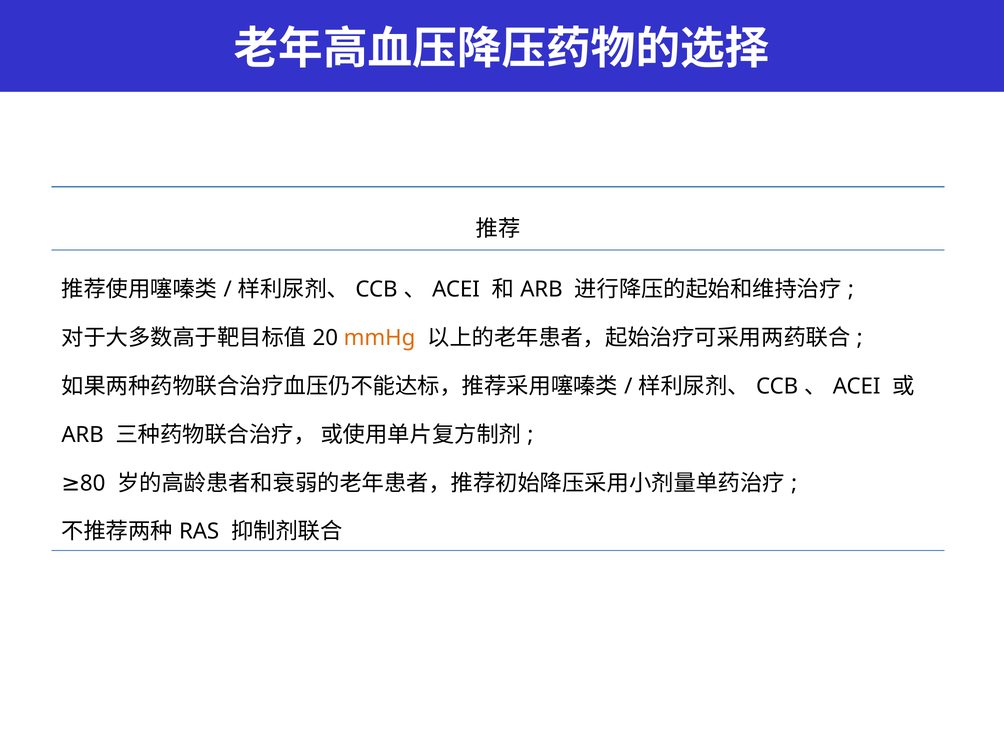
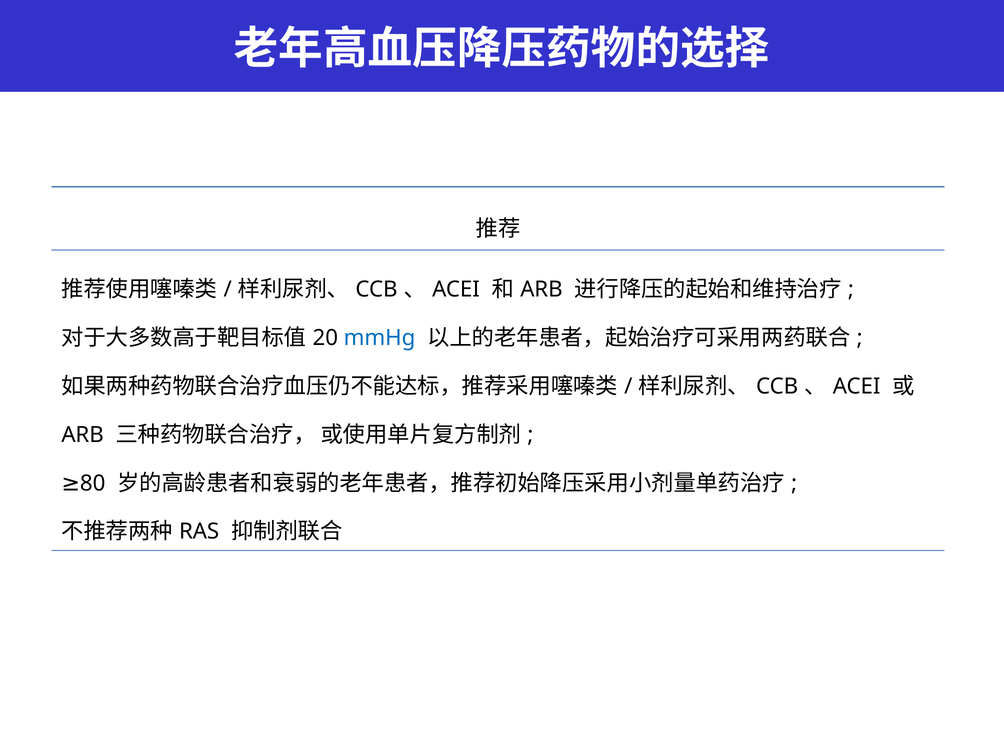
mmHg colour: orange -> blue
